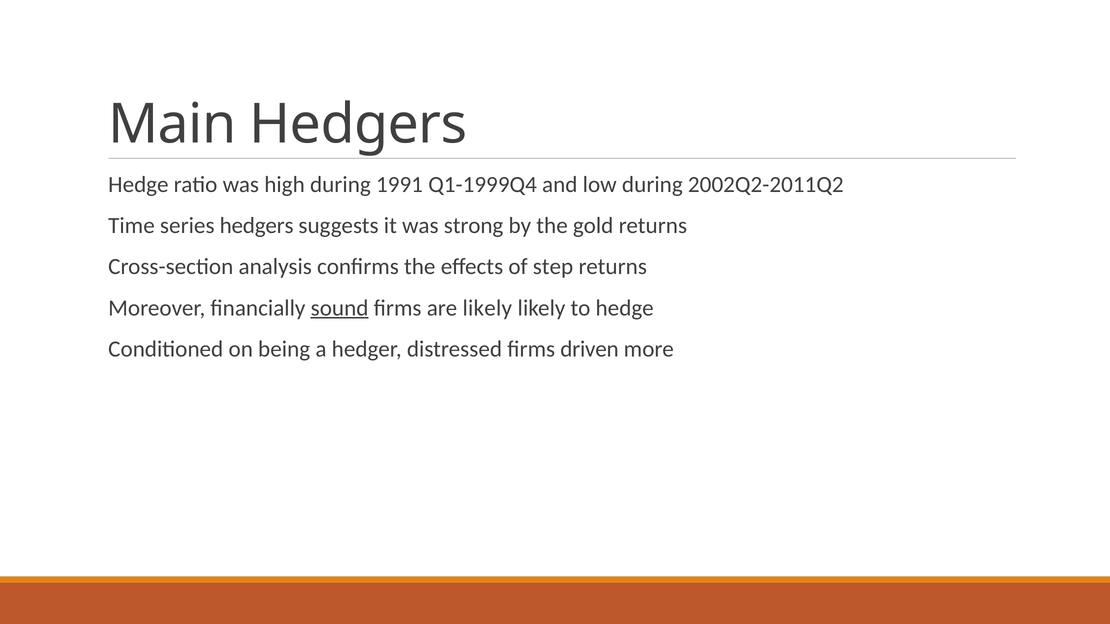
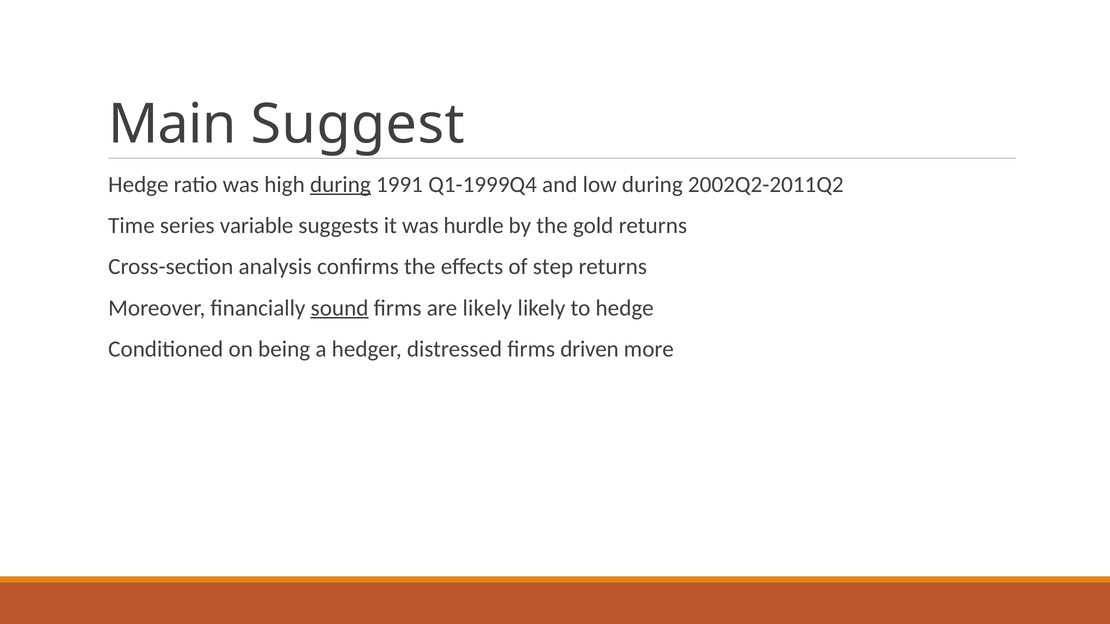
Main Hedgers: Hedgers -> Suggest
during at (340, 185) underline: none -> present
series hedgers: hedgers -> variable
strong: strong -> hurdle
